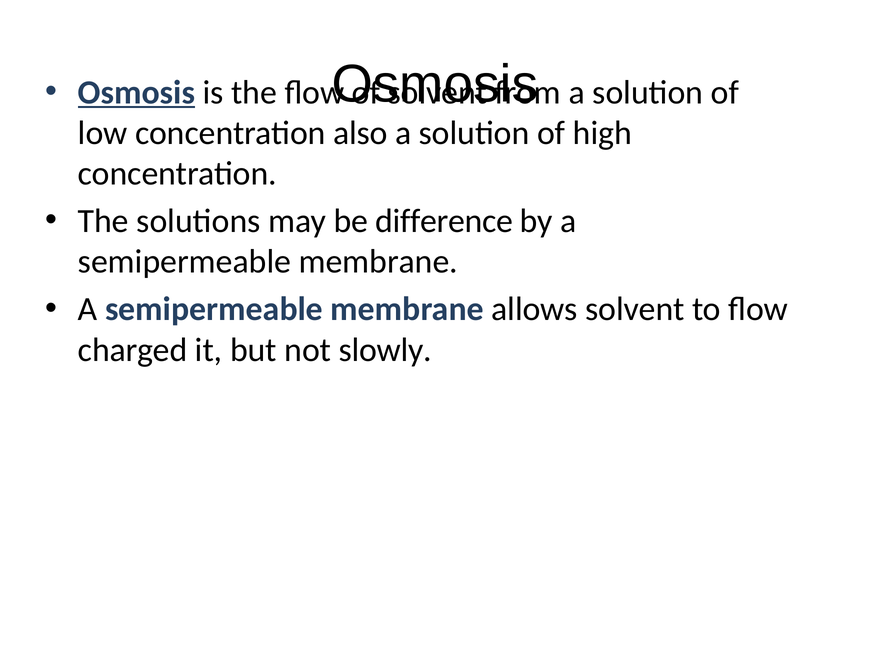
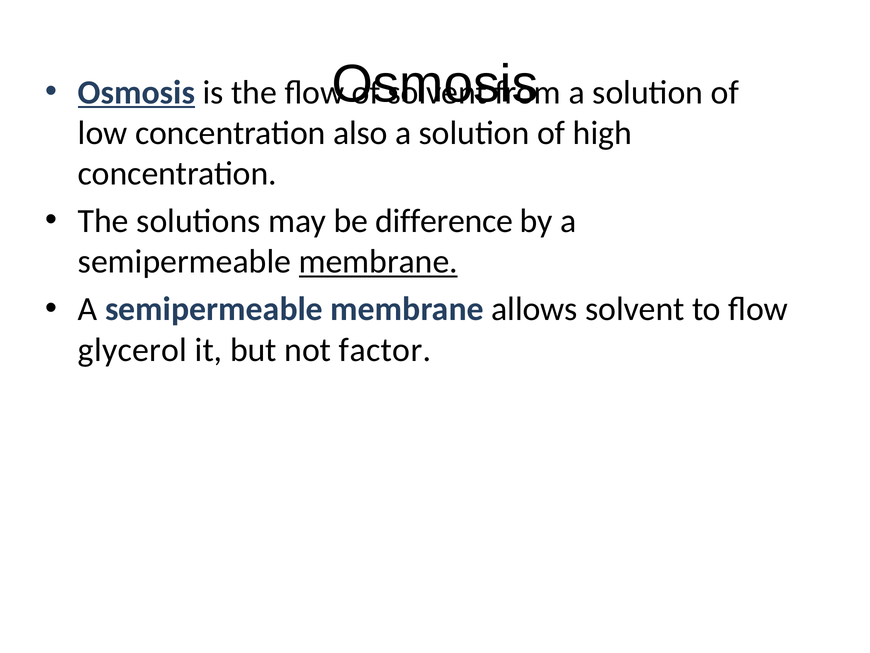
membrane at (378, 262) underline: none -> present
charged: charged -> glycerol
slowly: slowly -> factor
